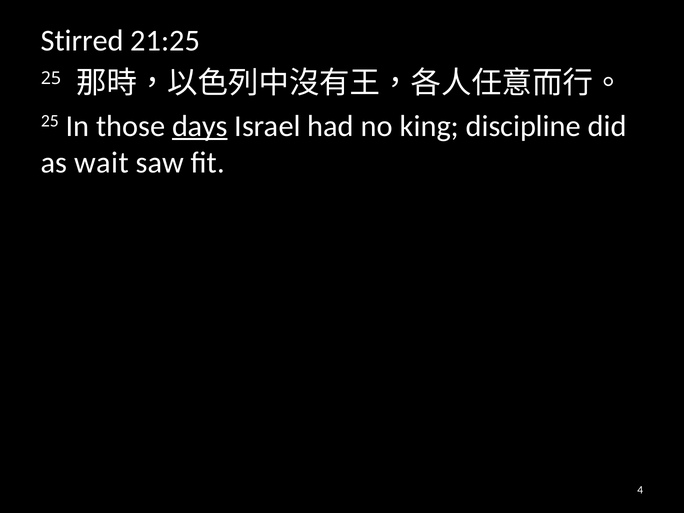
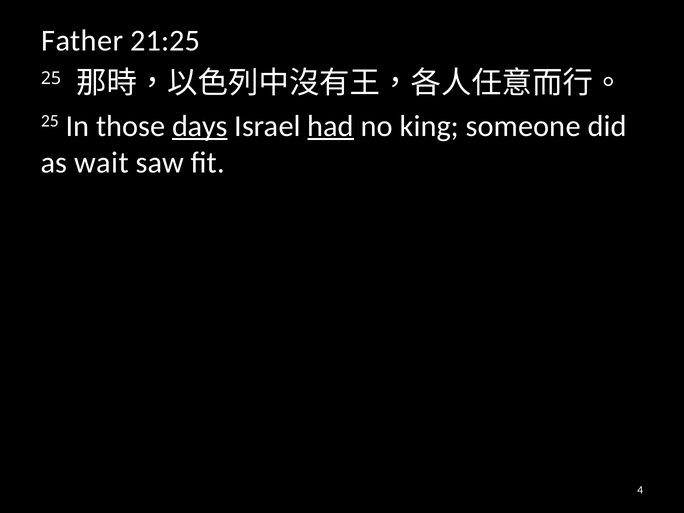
Stirred: Stirred -> Father
had underline: none -> present
discipline: discipline -> someone
